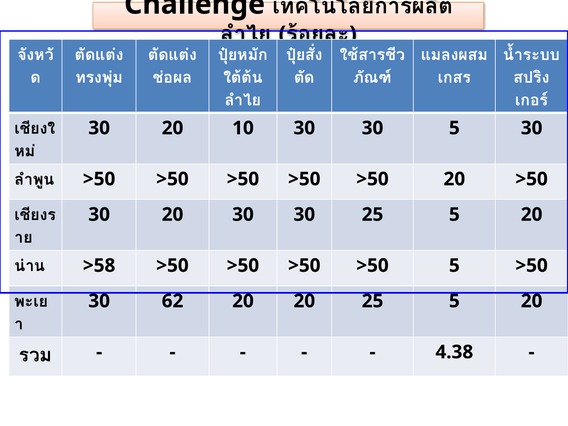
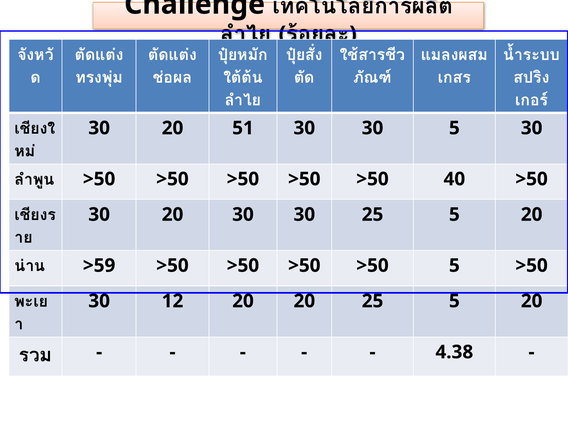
10: 10 -> 51
>50 20: 20 -> 40
>58: >58 -> >59
62: 62 -> 12
